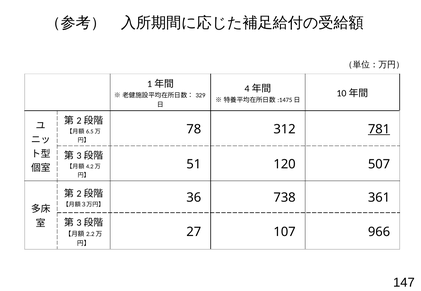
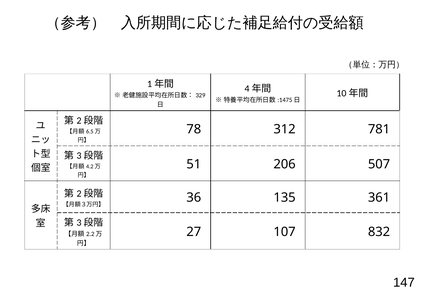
781 underline: present -> none
120: 120 -> 206
738: 738 -> 135
966: 966 -> 832
